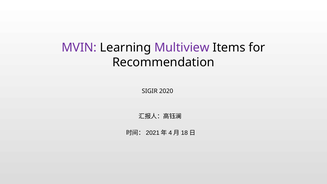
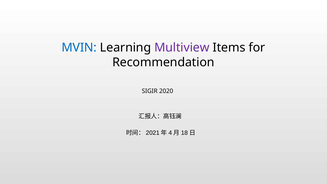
MVIN colour: purple -> blue
